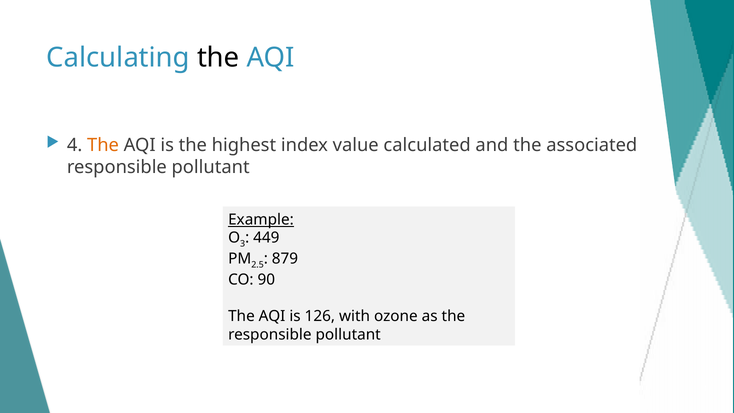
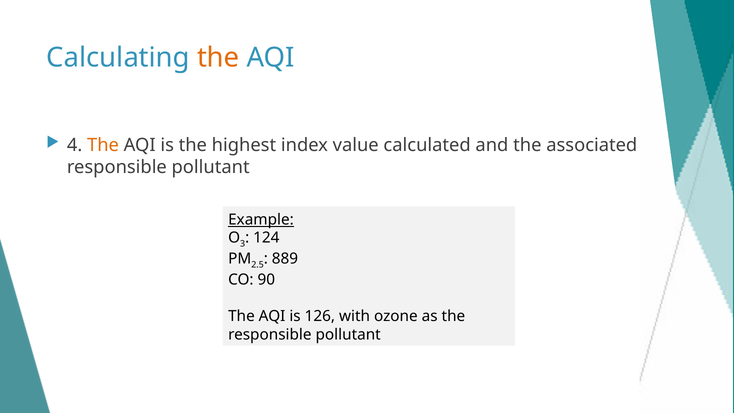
the at (218, 58) colour: black -> orange
449: 449 -> 124
879: 879 -> 889
